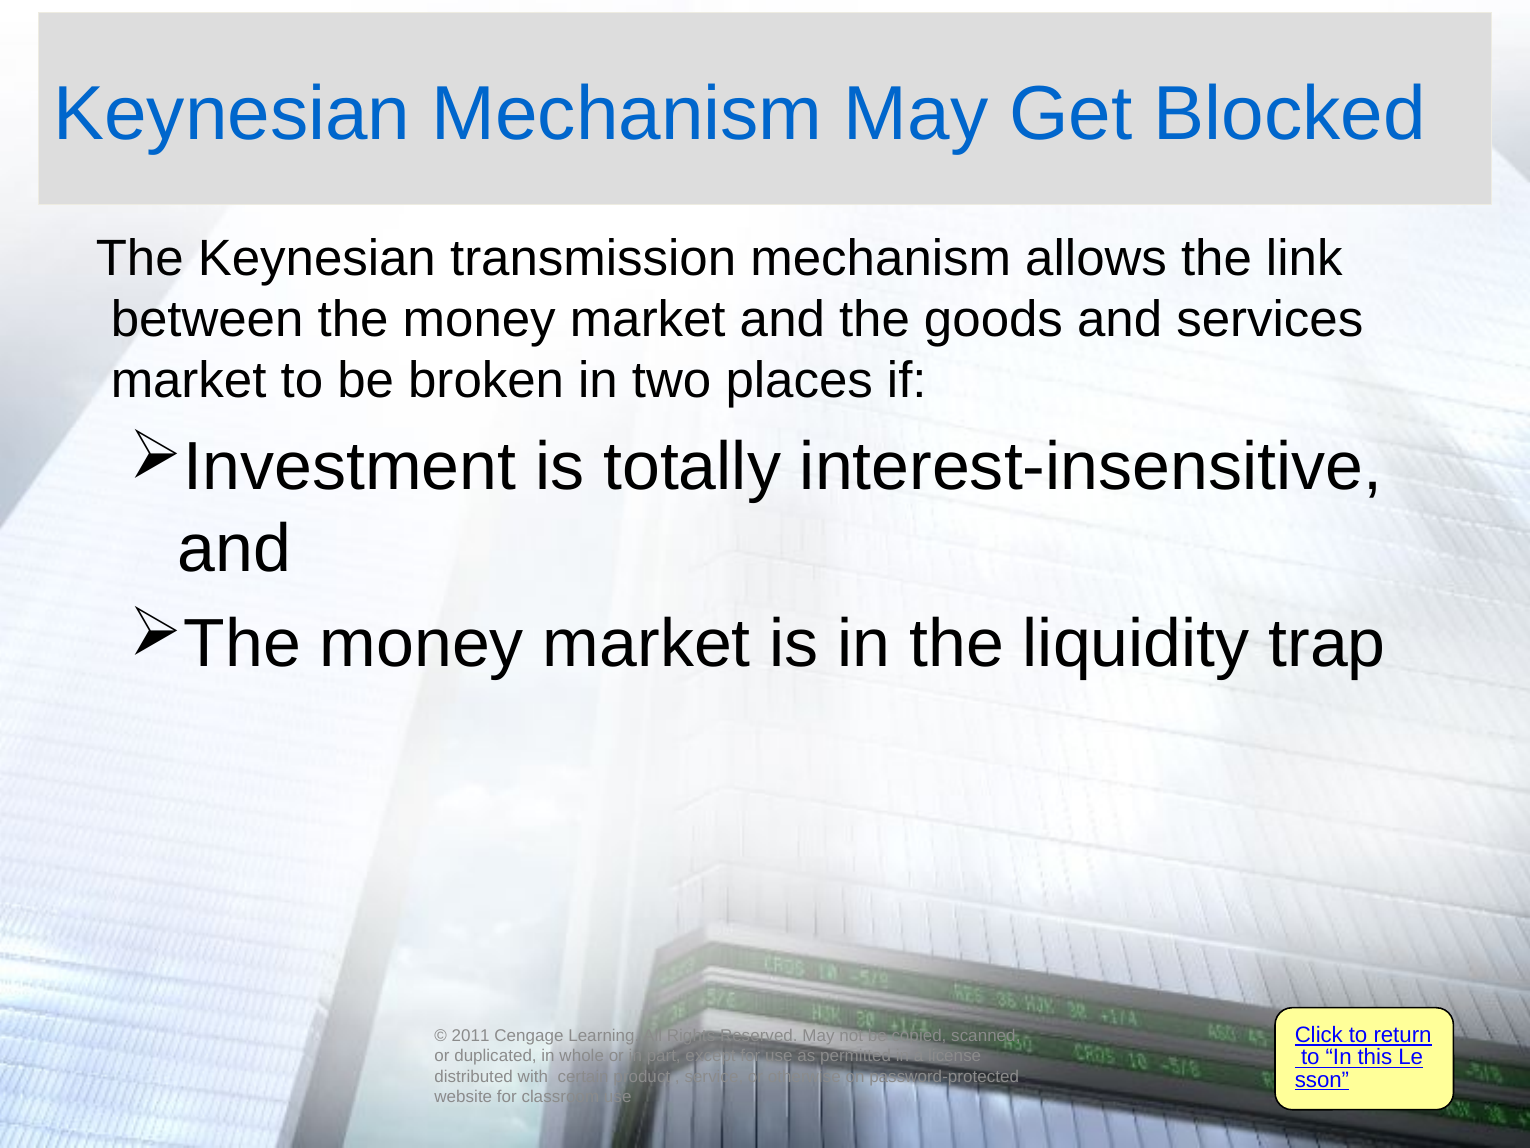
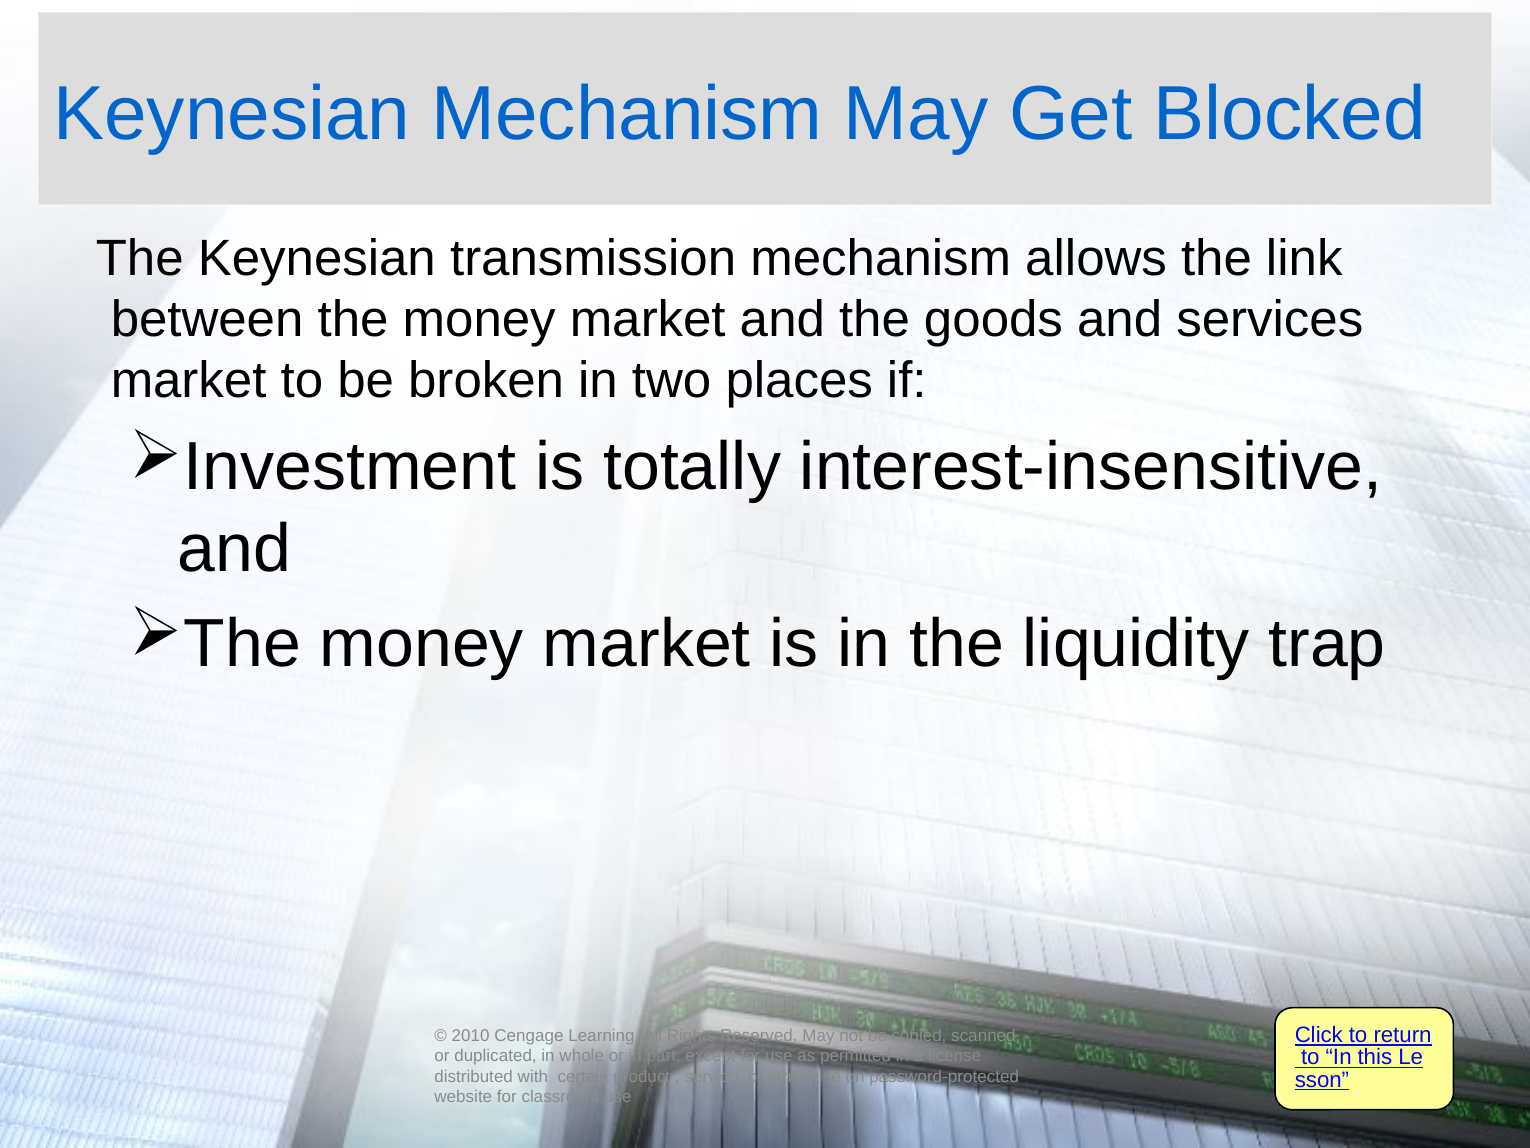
2011: 2011 -> 2010
